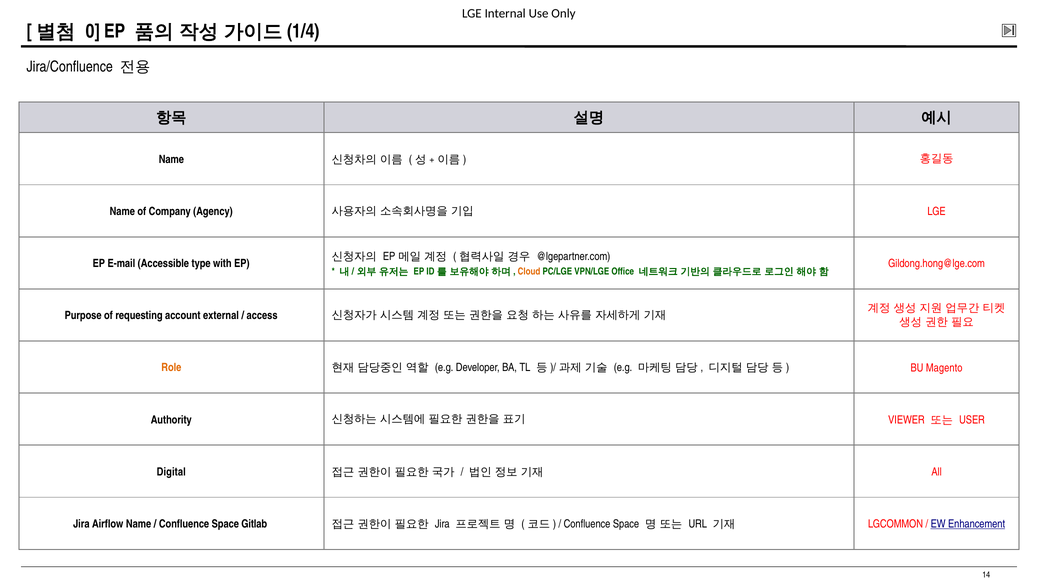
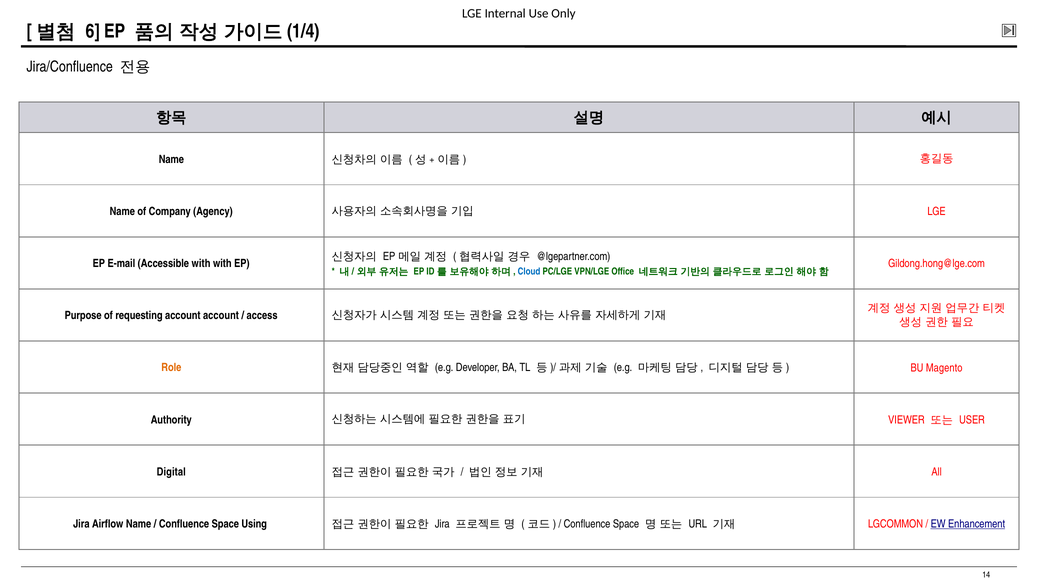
0: 0 -> 6
Accessible type: type -> with
Cloud colour: orange -> blue
account external: external -> account
Gitlab: Gitlab -> Using
